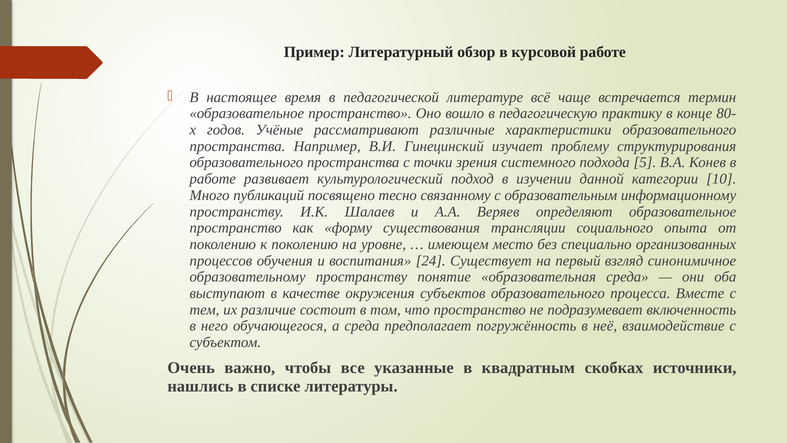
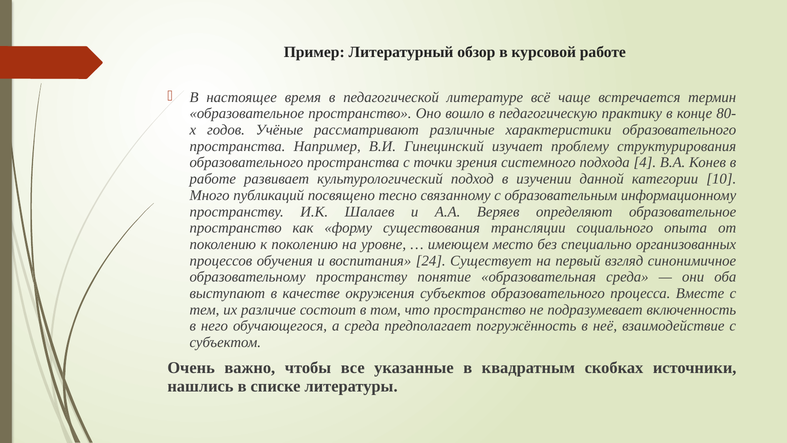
5: 5 -> 4
